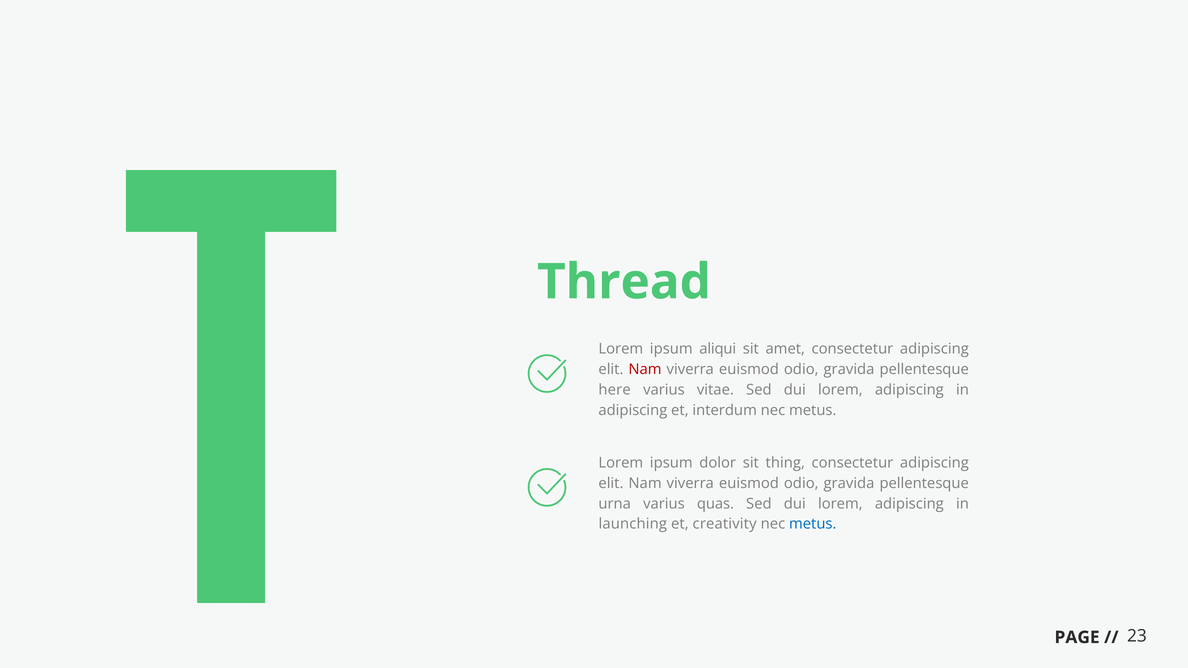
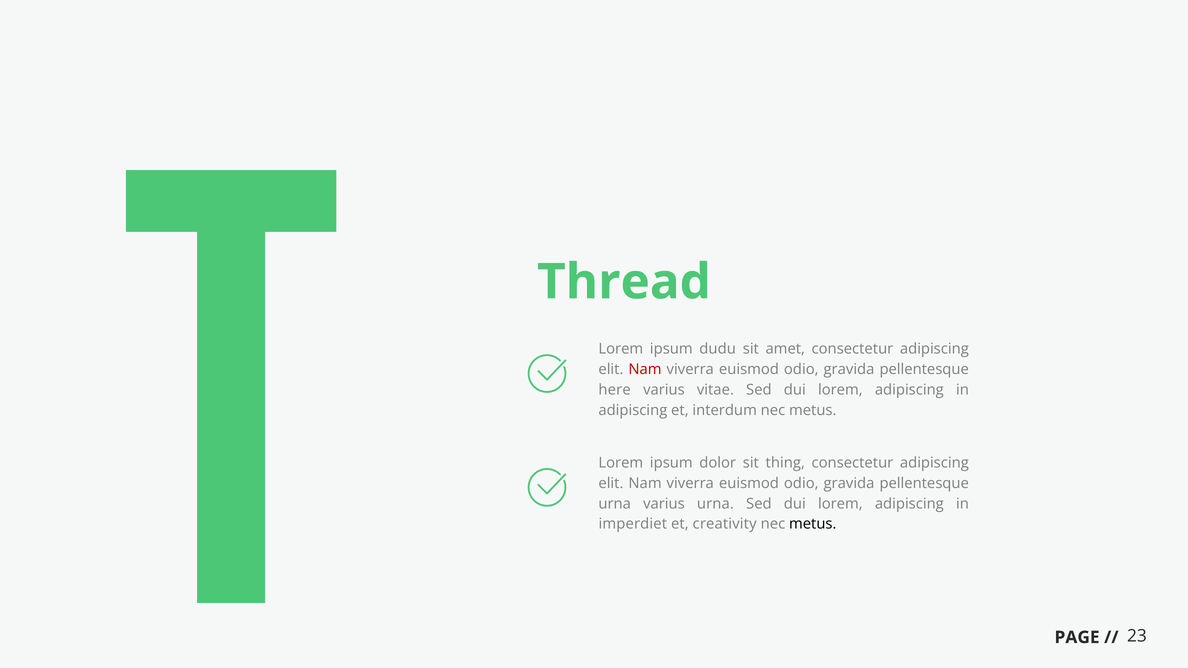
aliqui: aliqui -> dudu
varius quas: quas -> urna
launching: launching -> imperdiet
metus at (813, 524) colour: blue -> black
